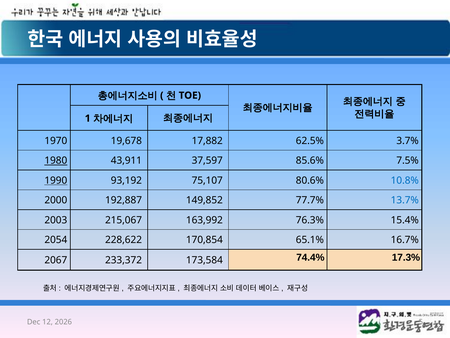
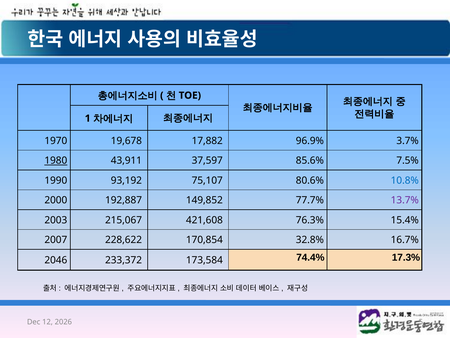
62.5%: 62.5% -> 96.9%
1990 underline: present -> none
13.7% colour: blue -> purple
163,992: 163,992 -> 421,608
2054: 2054 -> 2007
65.1%: 65.1% -> 32.8%
2067: 2067 -> 2046
